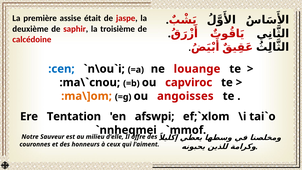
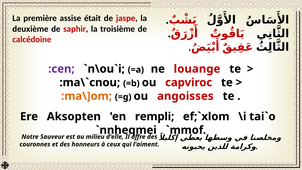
:cen colour: blue -> purple
Tentation: Tentation -> Aksopten
afswpi: afswpi -> rempli
